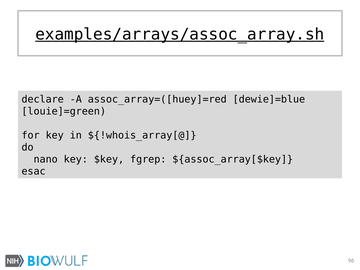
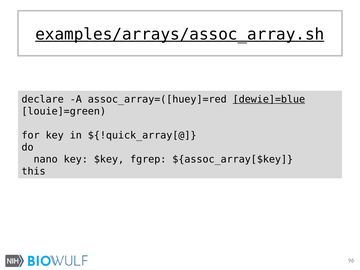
dewie]=blue underline: none -> present
${!whois_array[@: ${!whois_array[@ -> ${!quick_array[@
esac: esac -> this
